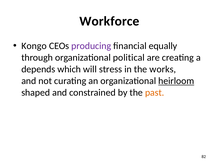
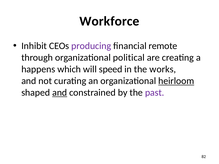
Kongo: Kongo -> Inhibit
equally: equally -> remote
depends: depends -> happens
stress: stress -> speed
and at (60, 93) underline: none -> present
past colour: orange -> purple
